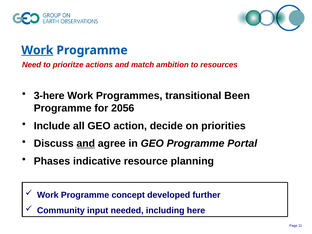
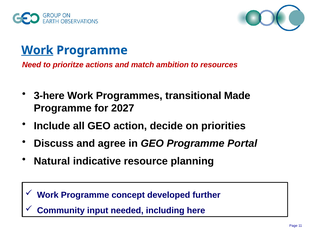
Been: Been -> Made
2056: 2056 -> 2027
and at (86, 144) underline: present -> none
Phases: Phases -> Natural
